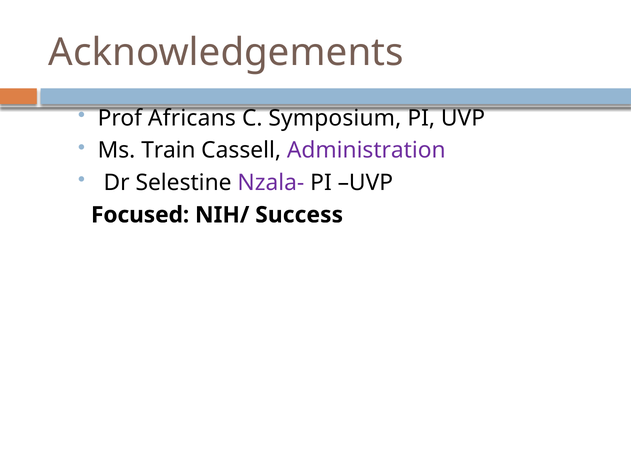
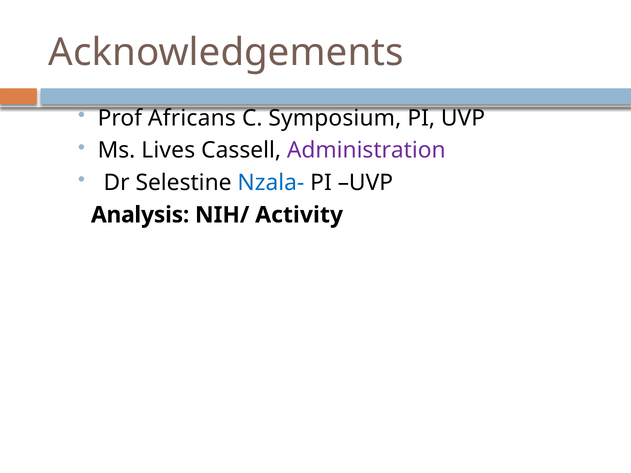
Train: Train -> Lives
Nzala- colour: purple -> blue
Focused: Focused -> Analysis
Success: Success -> Activity
